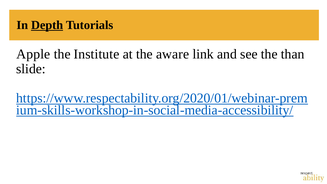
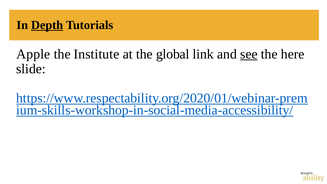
aware: aware -> global
see underline: none -> present
than: than -> here
